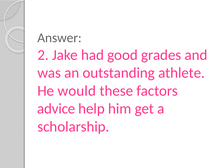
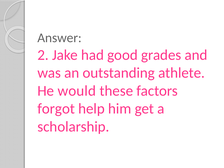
advice: advice -> forgot
